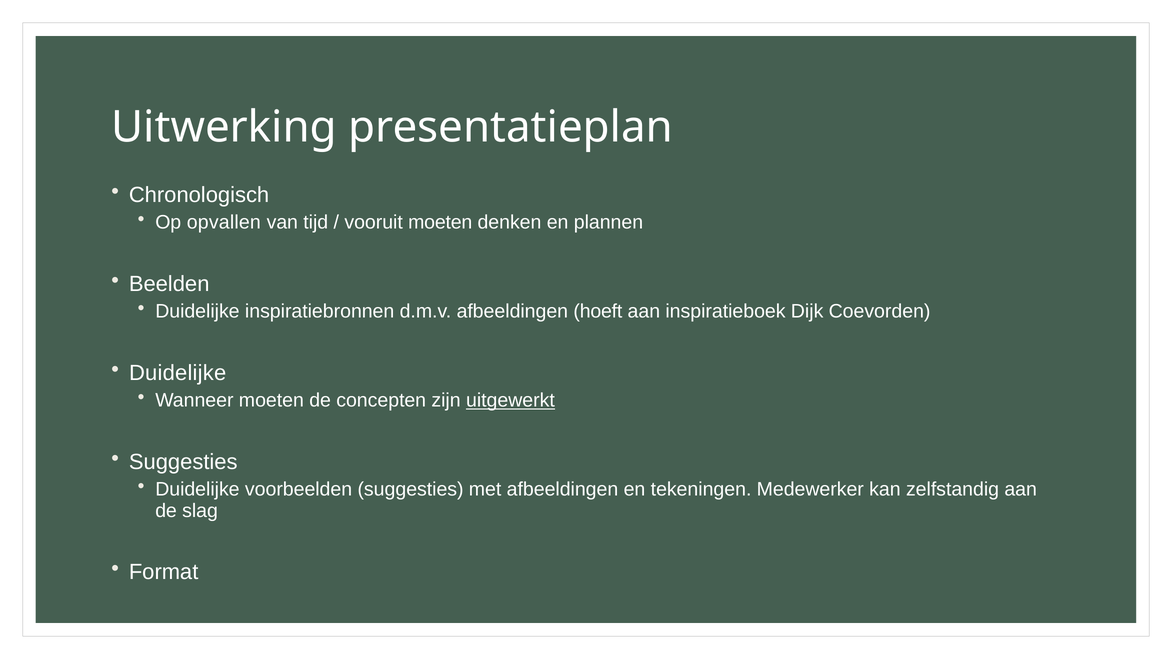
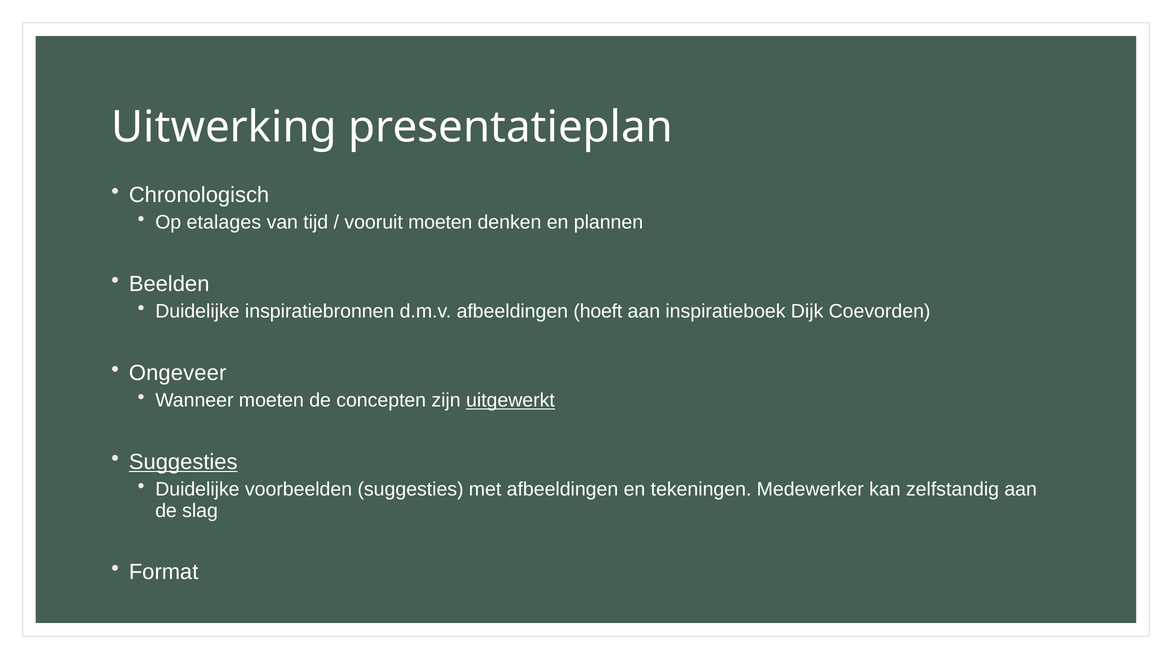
opvallen: opvallen -> etalages
Duidelijke at (178, 373): Duidelijke -> Ongeveer
Suggesties at (183, 462) underline: none -> present
